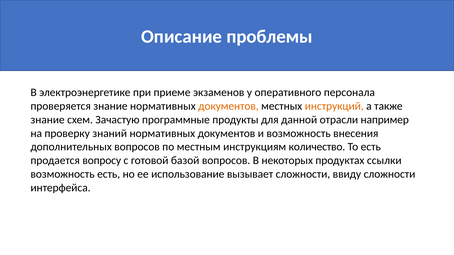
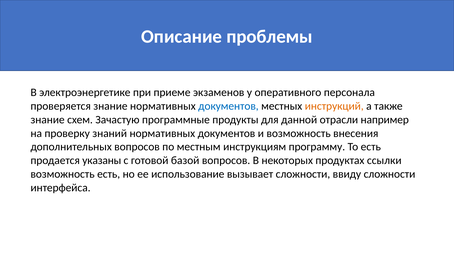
документов at (228, 106) colour: orange -> blue
количество: количество -> программу
вопросу: вопросу -> указаны
